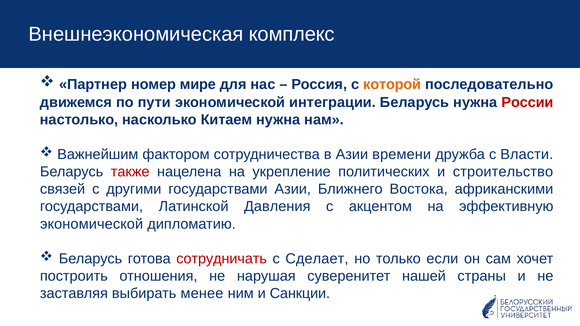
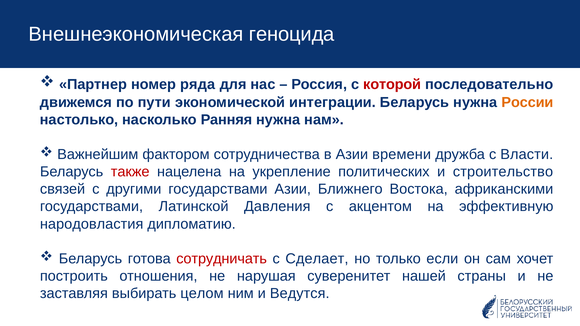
комплекс: комплекс -> геноцида
мире: мире -> ряда
которой colour: orange -> red
России colour: red -> orange
Китаем: Китаем -> Ранняя
экономической at (92, 224): экономической -> народовластия
менее: менее -> целом
Санкции: Санкции -> Ведутся
